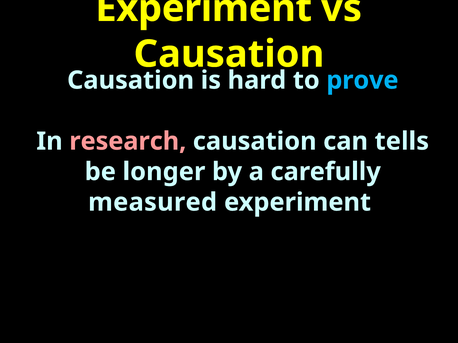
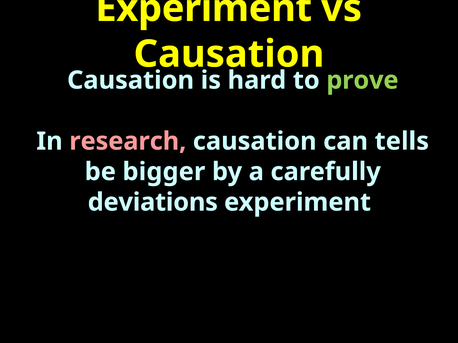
prove colour: light blue -> light green
longer: longer -> bigger
measured: measured -> deviations
